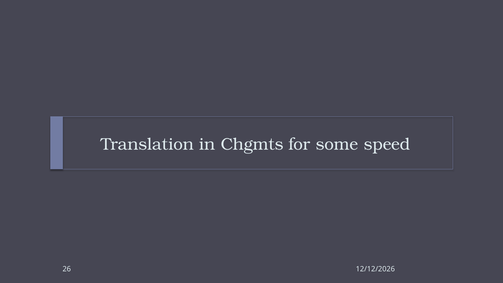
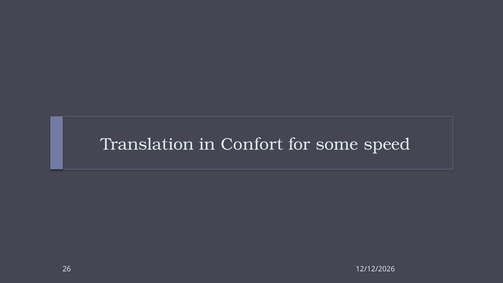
Chgmts: Chgmts -> Confort
